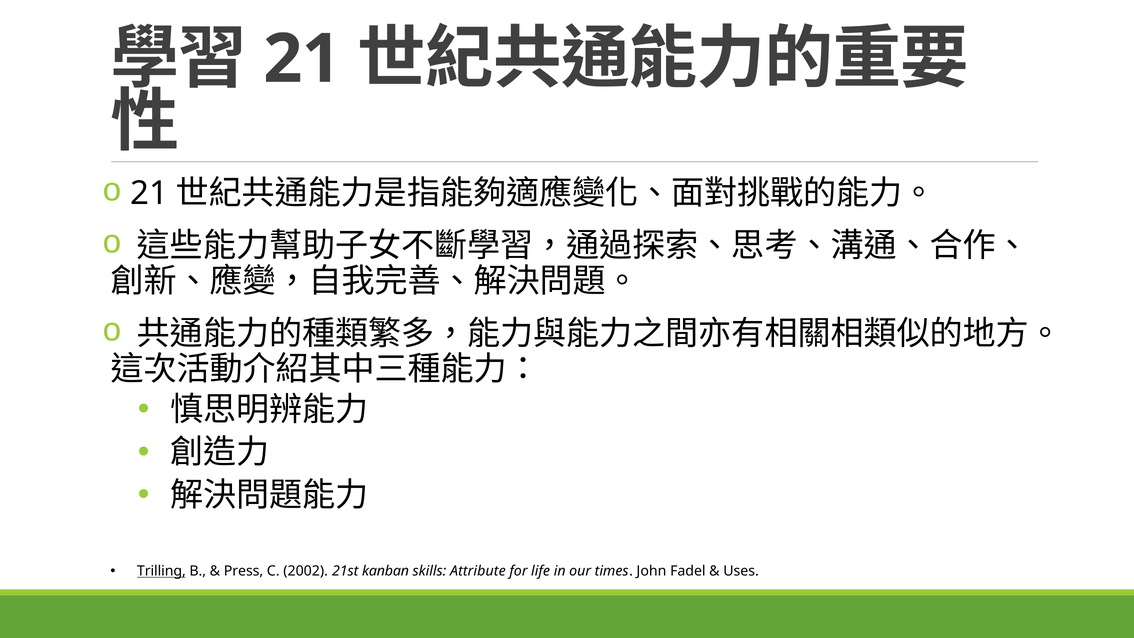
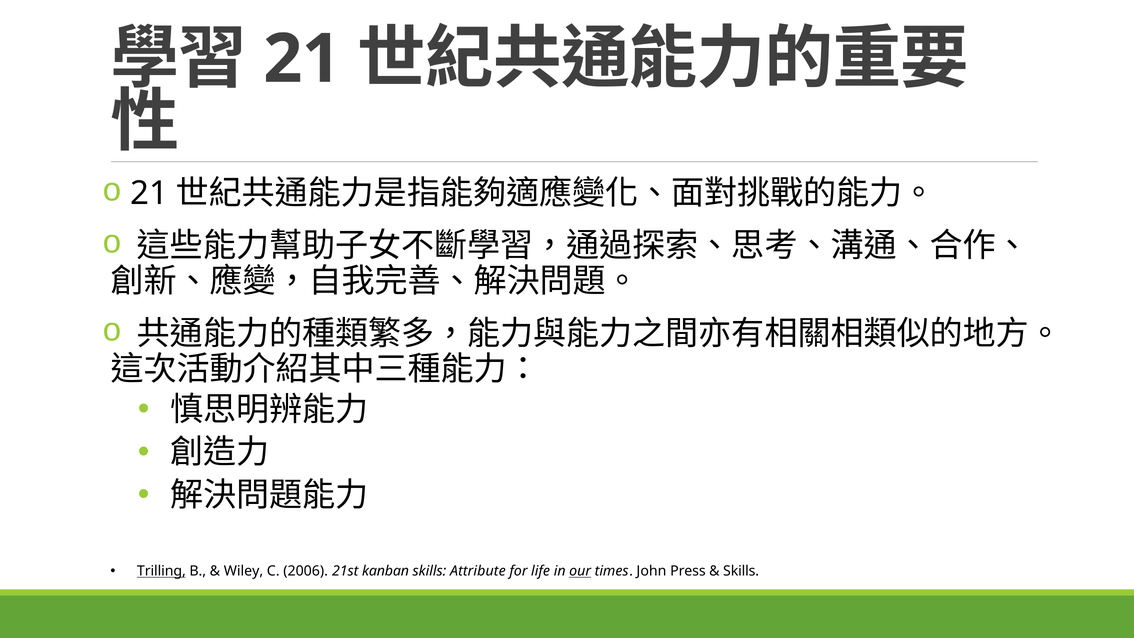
Press: Press -> Wiley
2002: 2002 -> 2006
our underline: none -> present
Fadel: Fadel -> Press
Uses at (741, 571): Uses -> Skills
